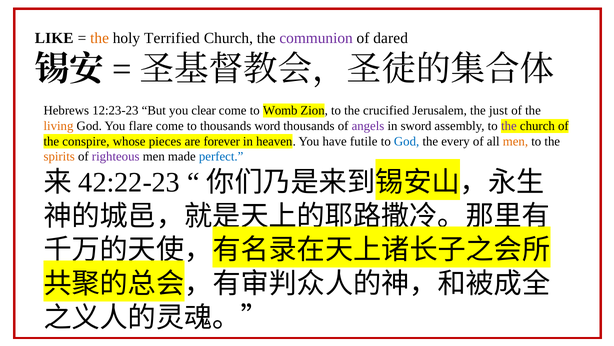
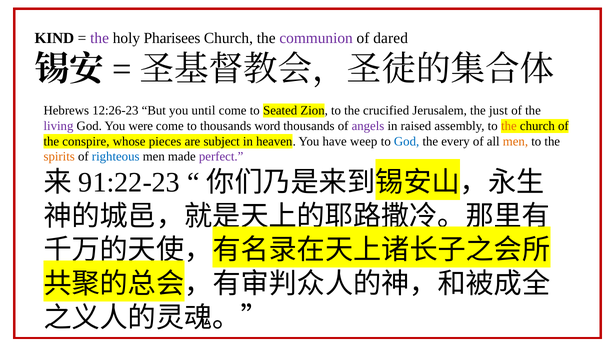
LIKE: LIKE -> KIND
the at (100, 38) colour: orange -> purple
Terrified: Terrified -> Pharisees
12:23-23: 12:23-23 -> 12:26-23
clear: clear -> until
Womb: Womb -> Seated
living colour: orange -> purple
flare: flare -> were
sword: sword -> raised
the at (509, 126) colour: purple -> orange
forever: forever -> subject
futile: futile -> weep
righteous colour: purple -> blue
perfect colour: blue -> purple
42:22-23: 42:22-23 -> 91:22-23
